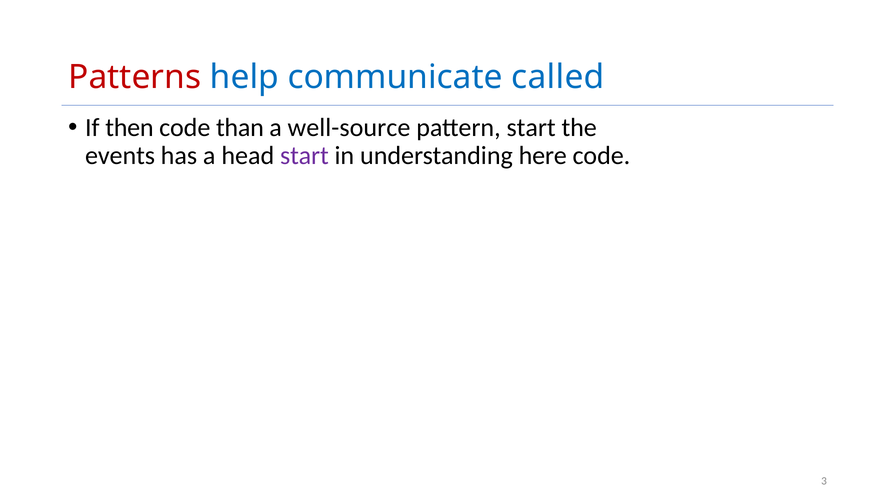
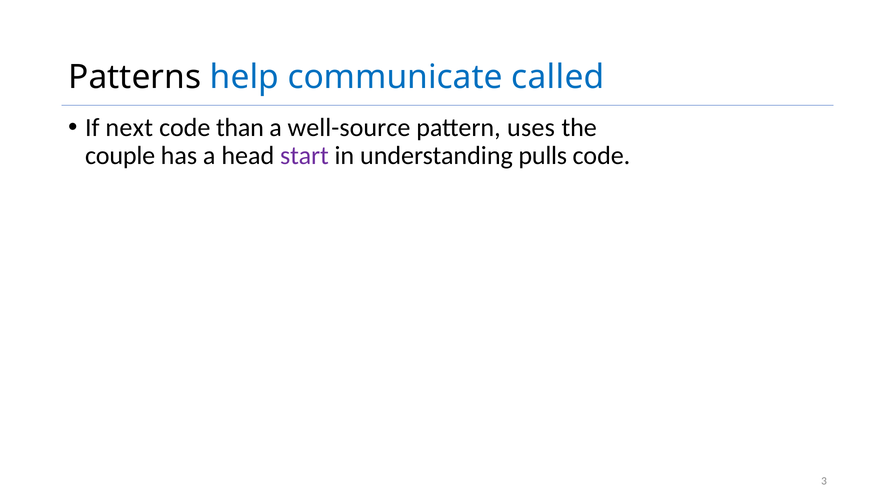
Patterns colour: red -> black
then: then -> next
pattern start: start -> uses
events: events -> couple
here: here -> pulls
